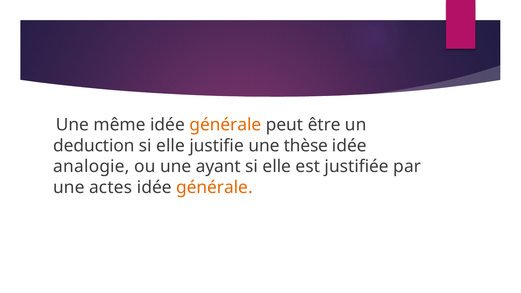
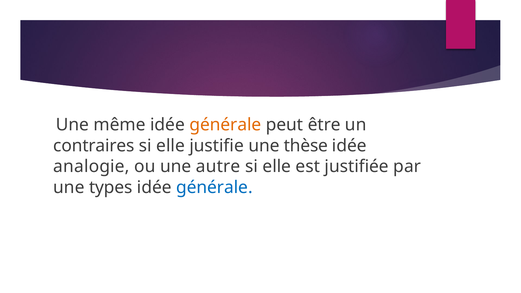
deduction: deduction -> contraires
ayant: ayant -> autre
actes: actes -> types
générale at (214, 187) colour: orange -> blue
